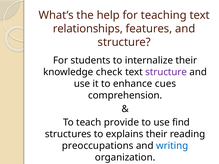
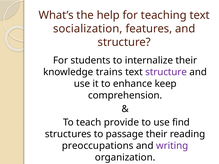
relationships: relationships -> socialization
check: check -> trains
cues: cues -> keep
explains: explains -> passage
writing colour: blue -> purple
